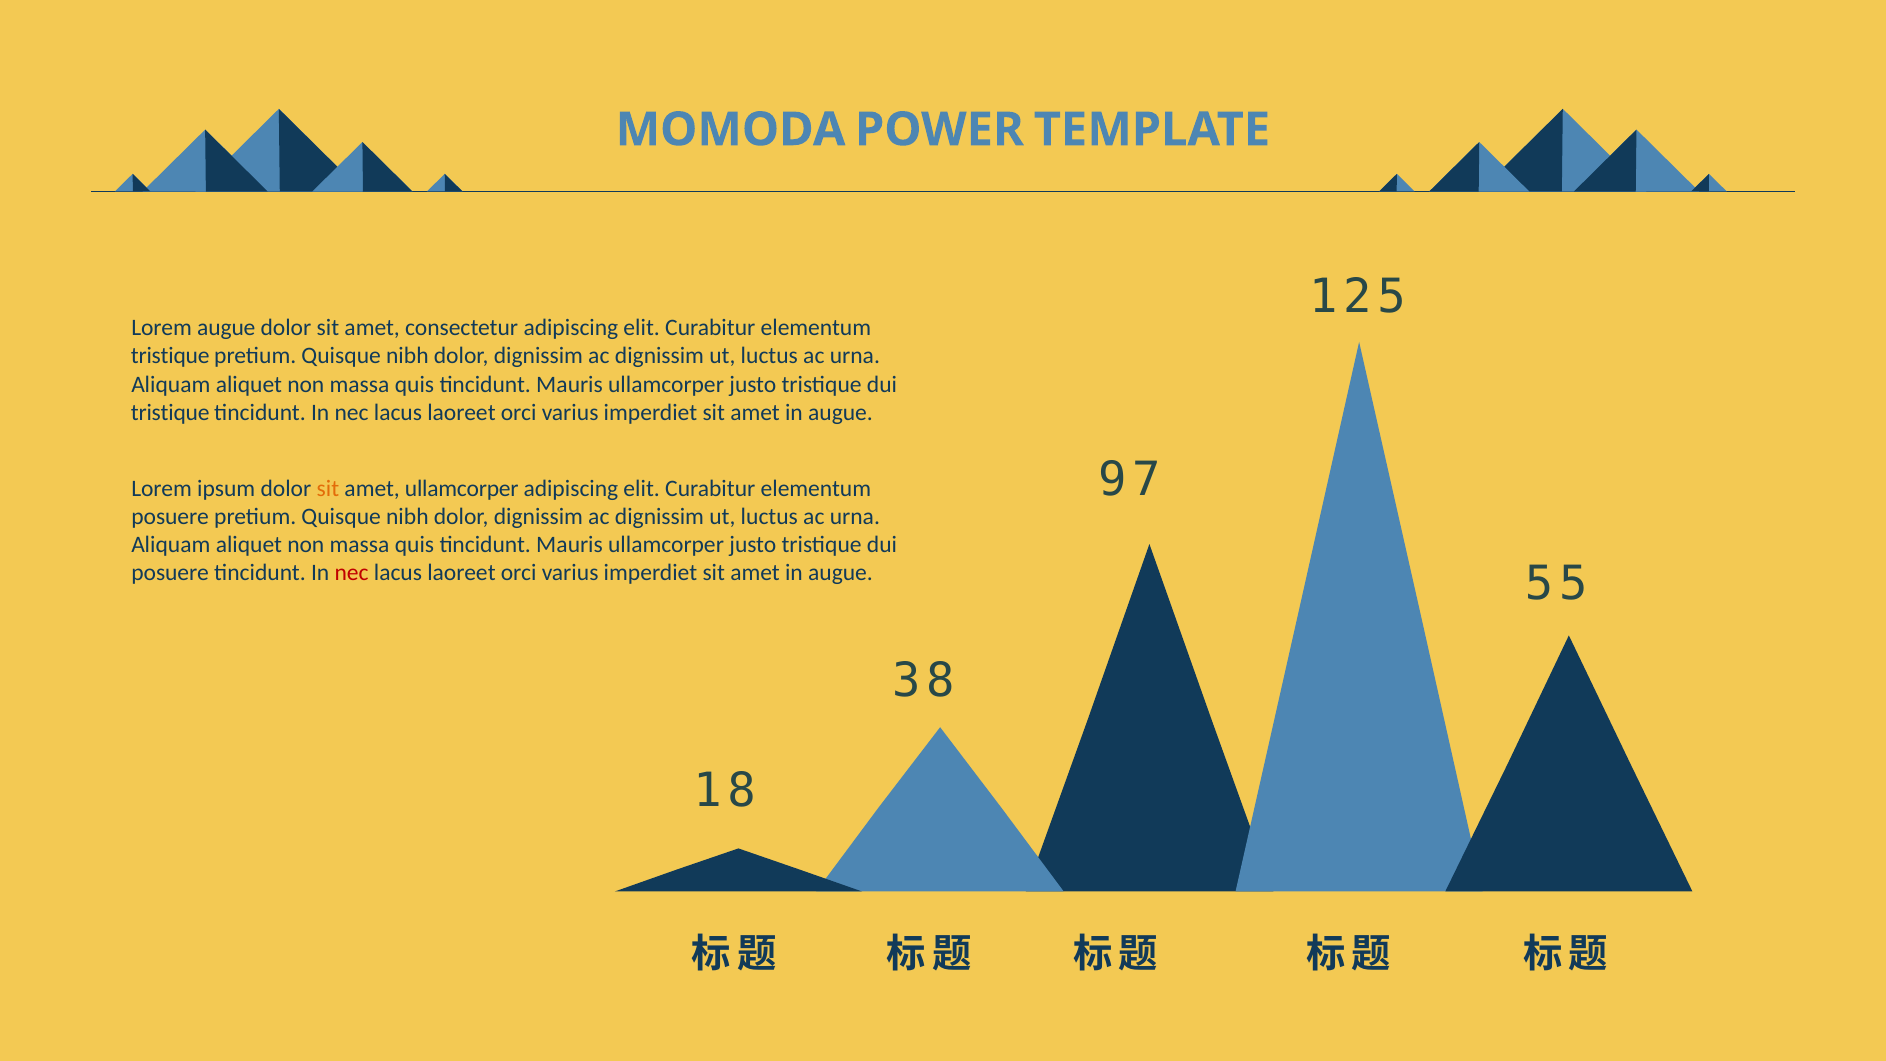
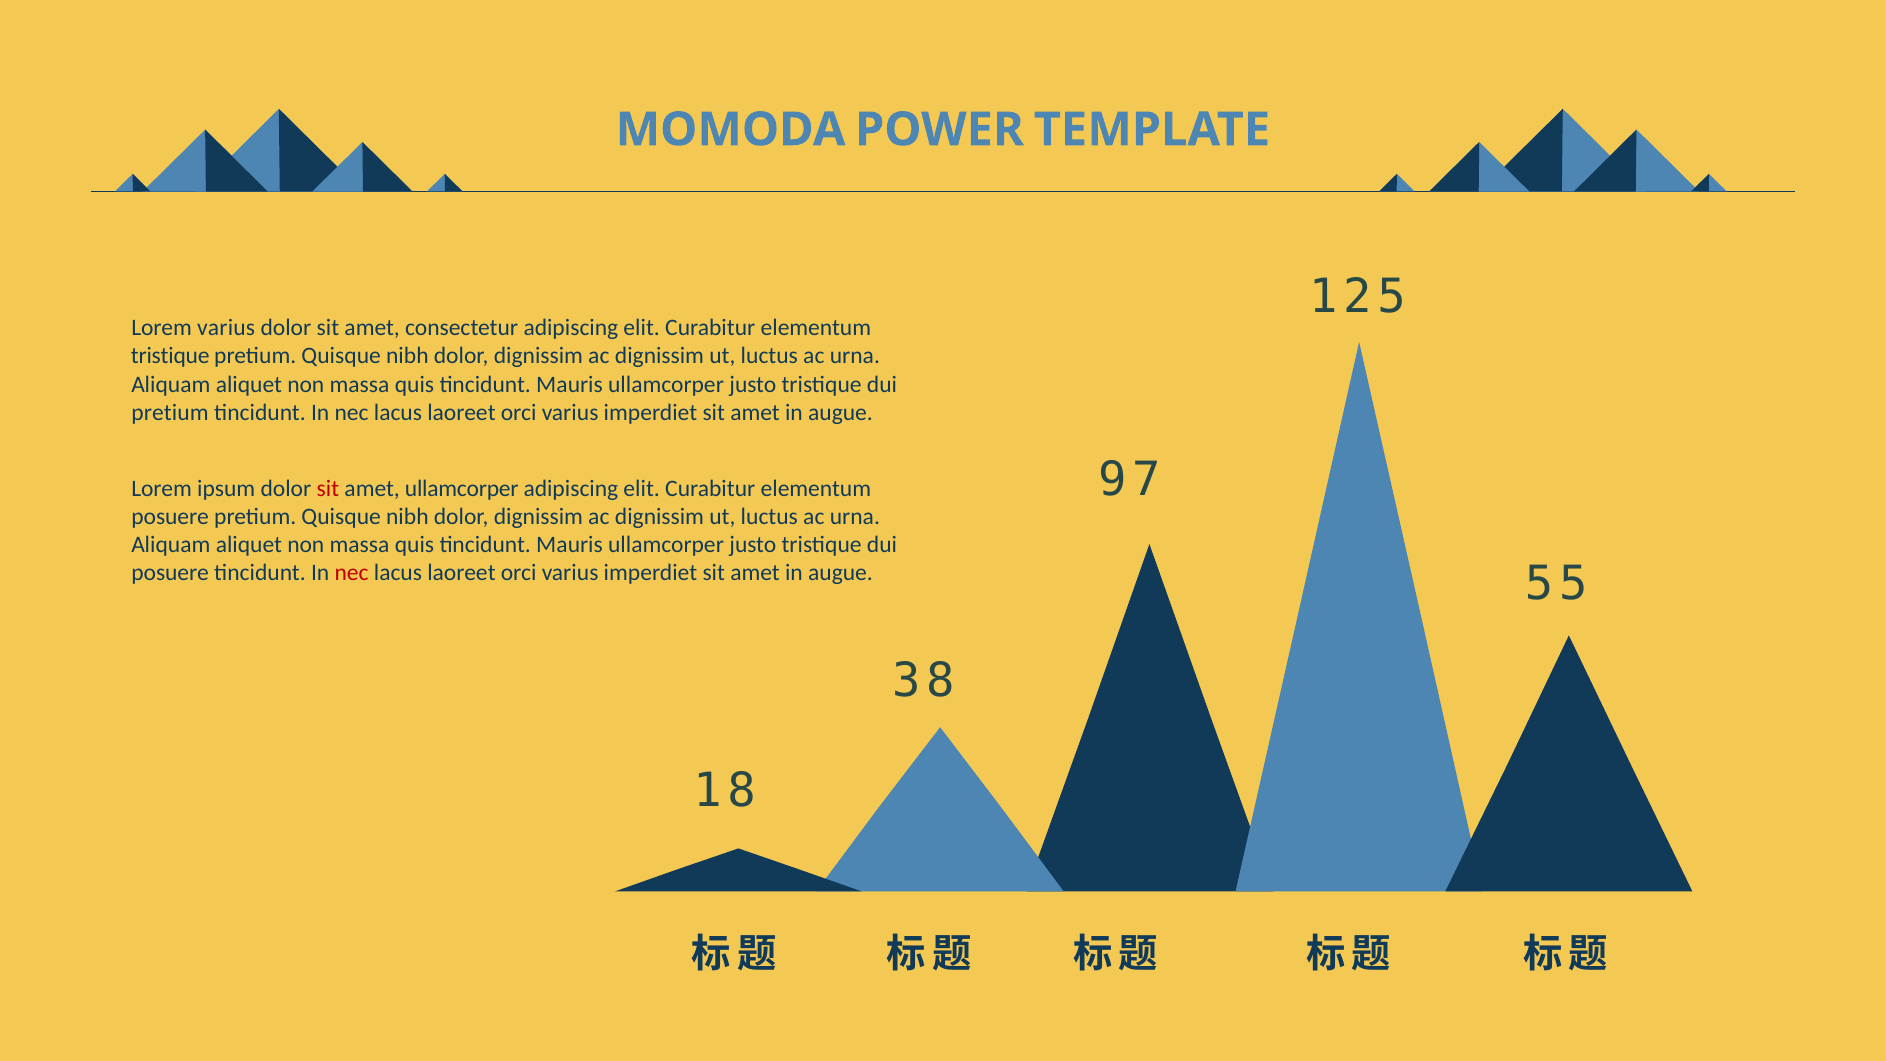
Lorem augue: augue -> varius
tristique at (170, 413): tristique -> pretium
sit at (328, 488) colour: orange -> red
